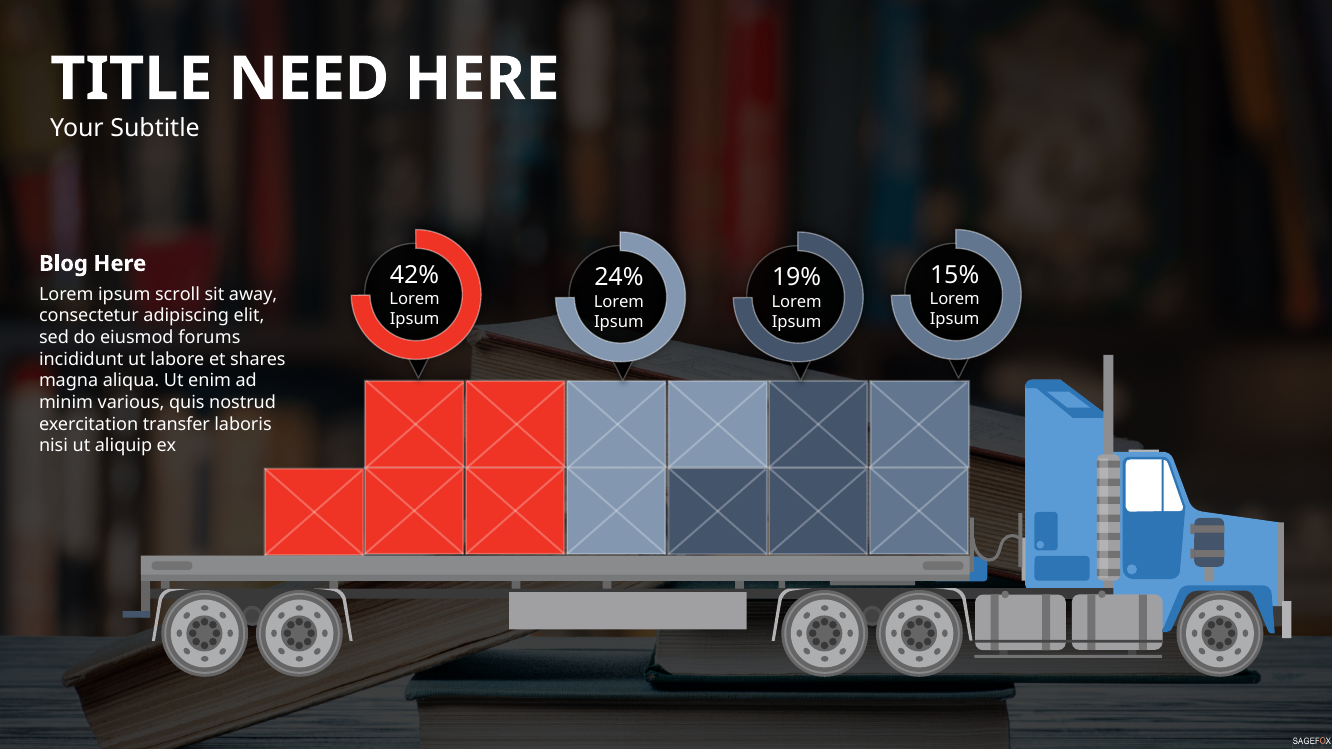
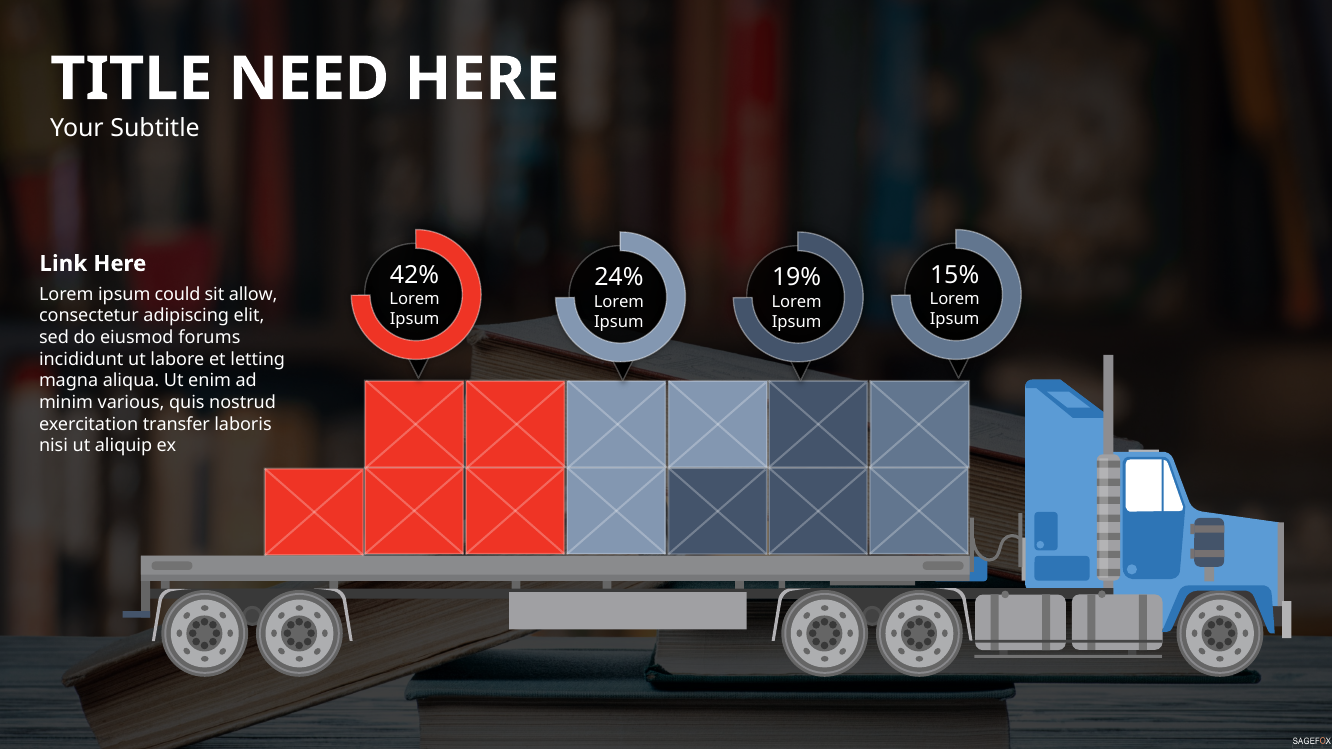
Blog: Blog -> Link
scroll: scroll -> could
away: away -> allow
shares: shares -> letting
